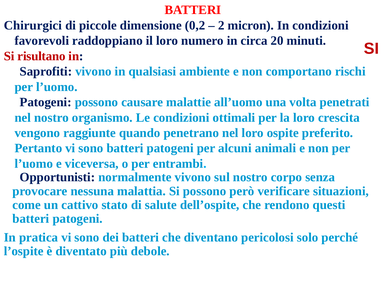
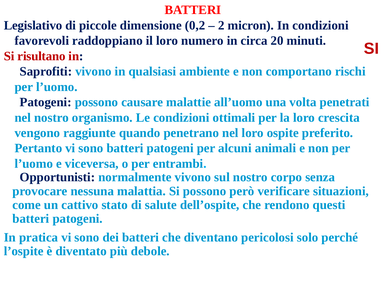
Chirurgici: Chirurgici -> Legislativo
